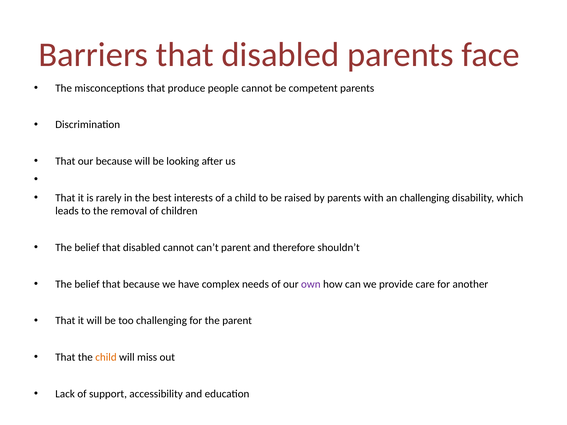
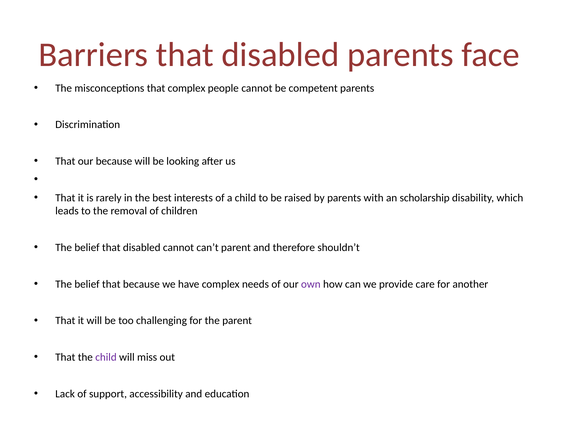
that produce: produce -> complex
an challenging: challenging -> scholarship
child at (106, 357) colour: orange -> purple
